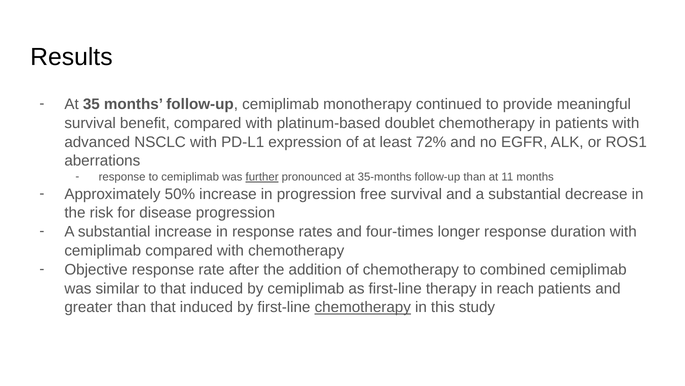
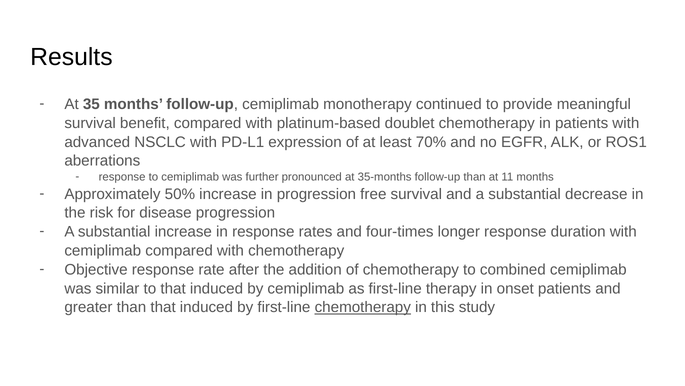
72%: 72% -> 70%
further underline: present -> none
reach: reach -> onset
